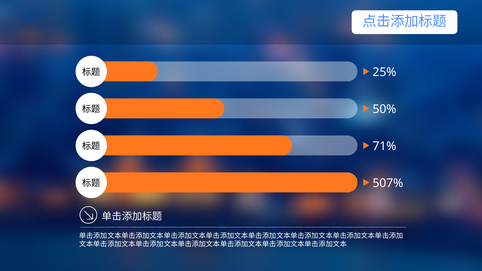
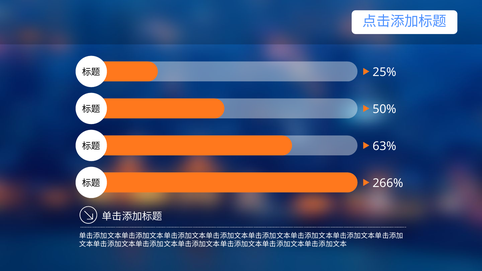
71%: 71% -> 63%
507%: 507% -> 266%
